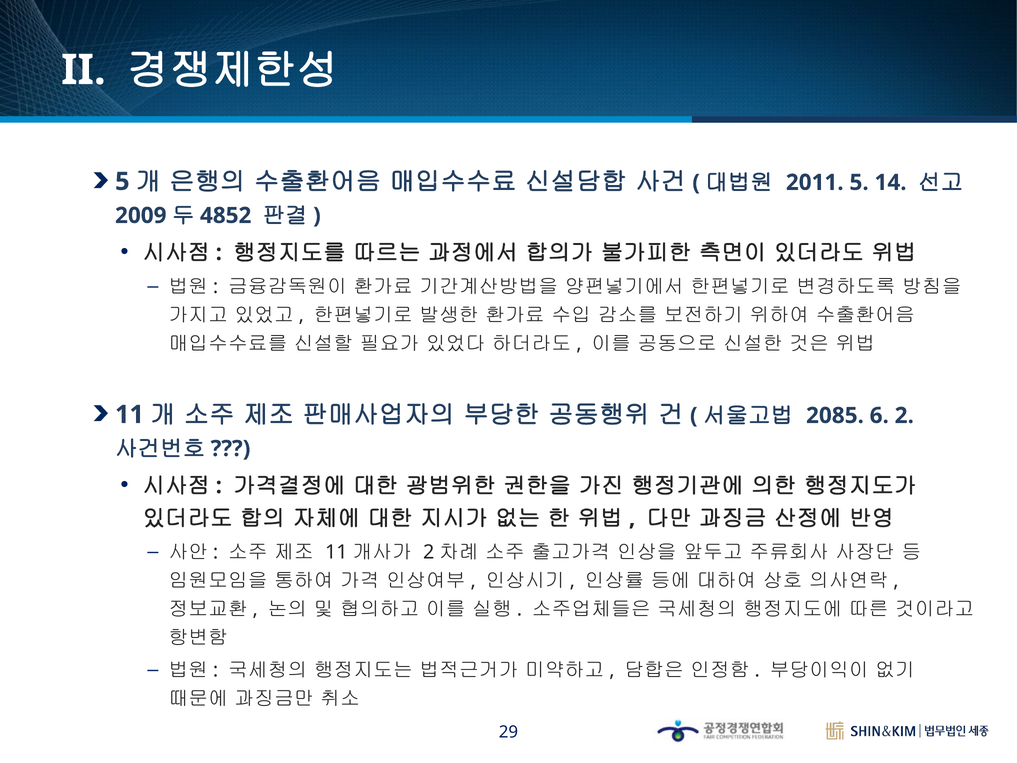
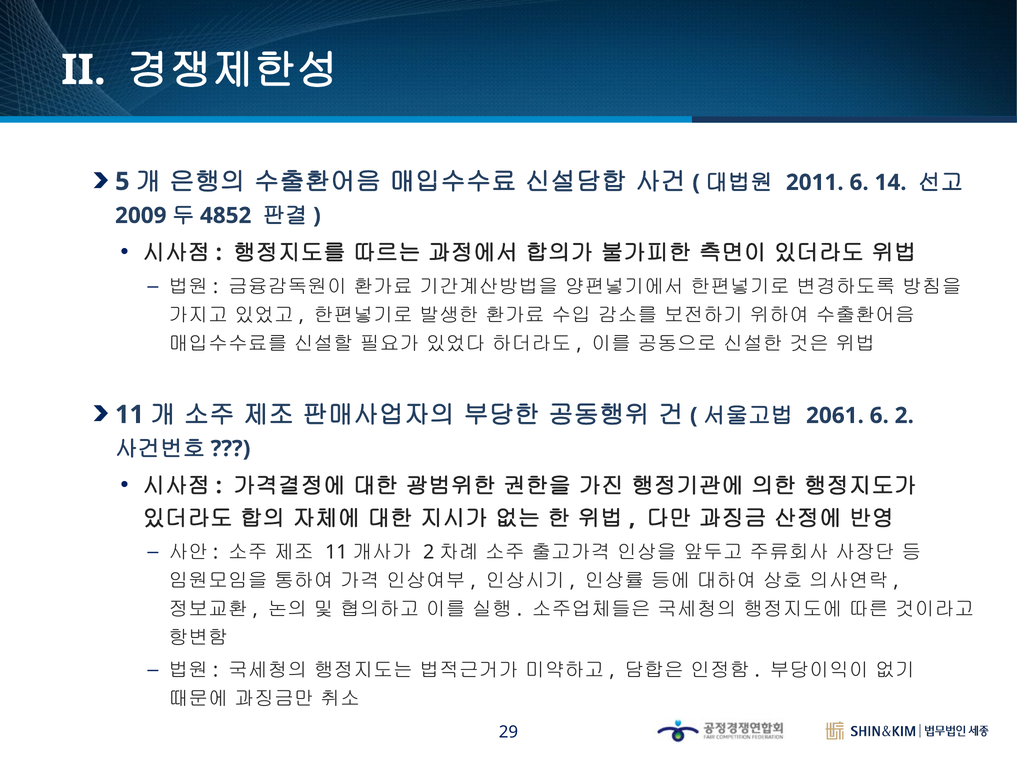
2011 5: 5 -> 6
2085: 2085 -> 2061
